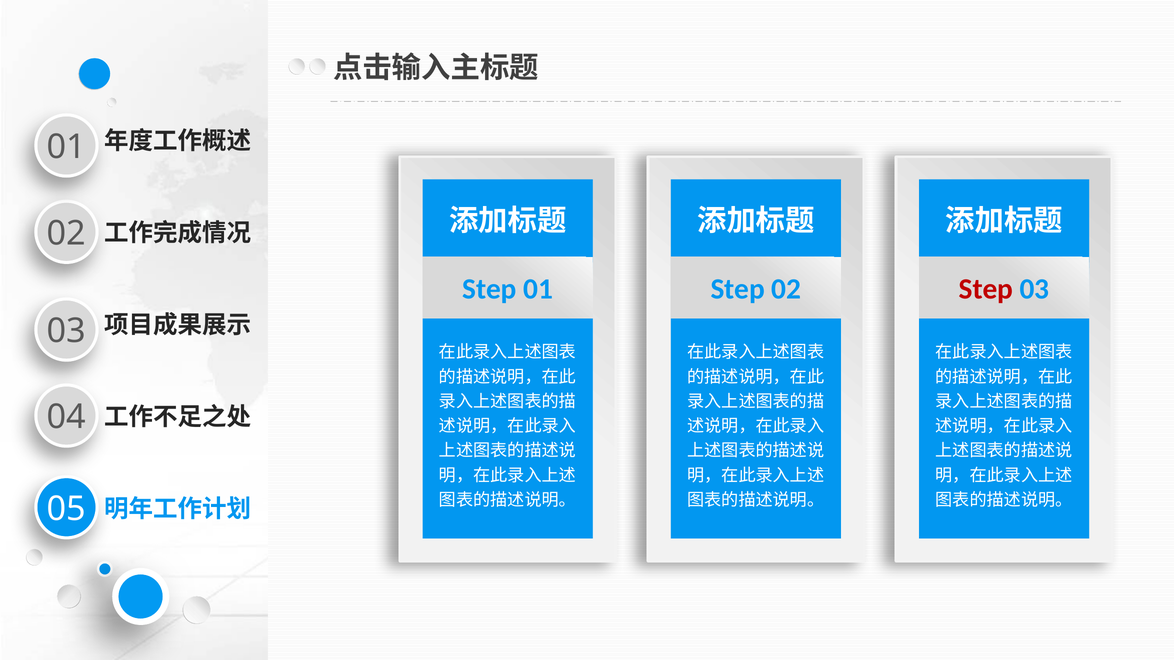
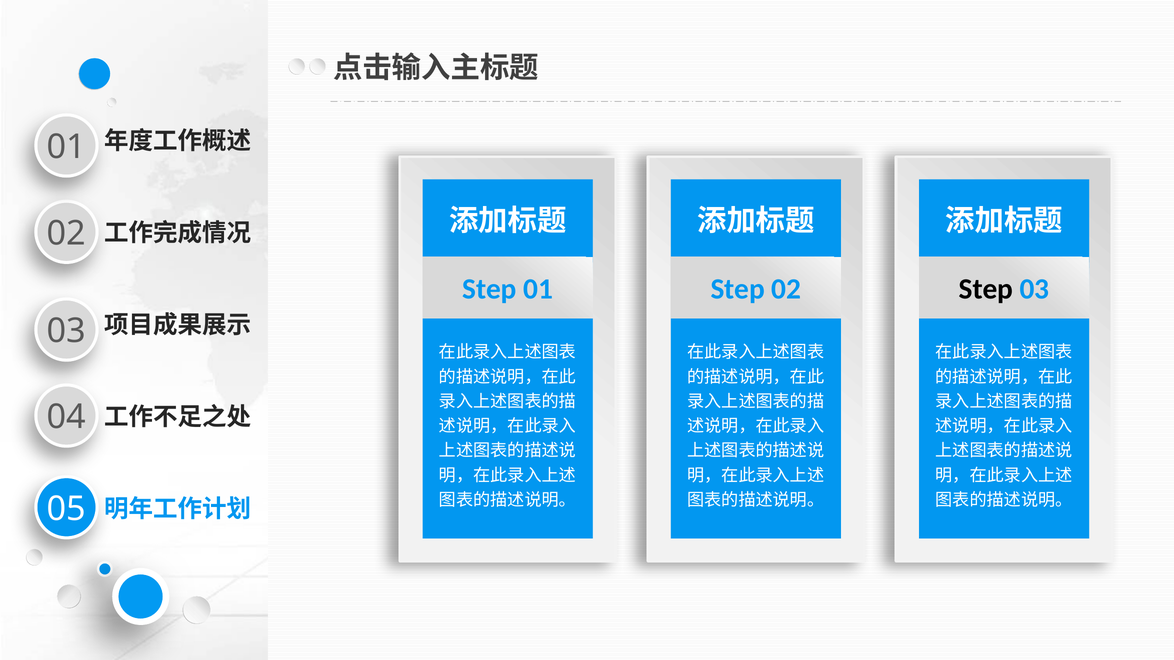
Step at (986, 289) colour: red -> black
